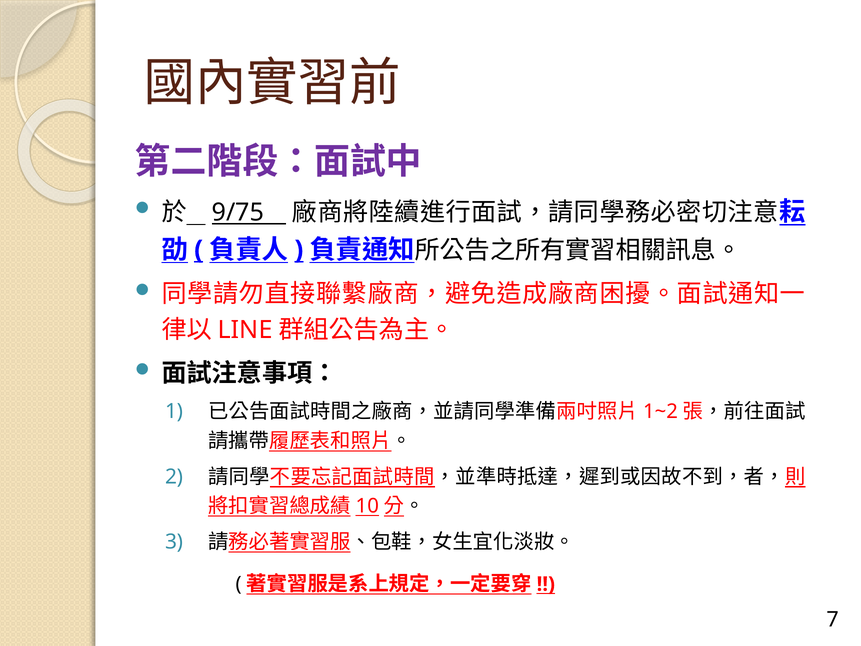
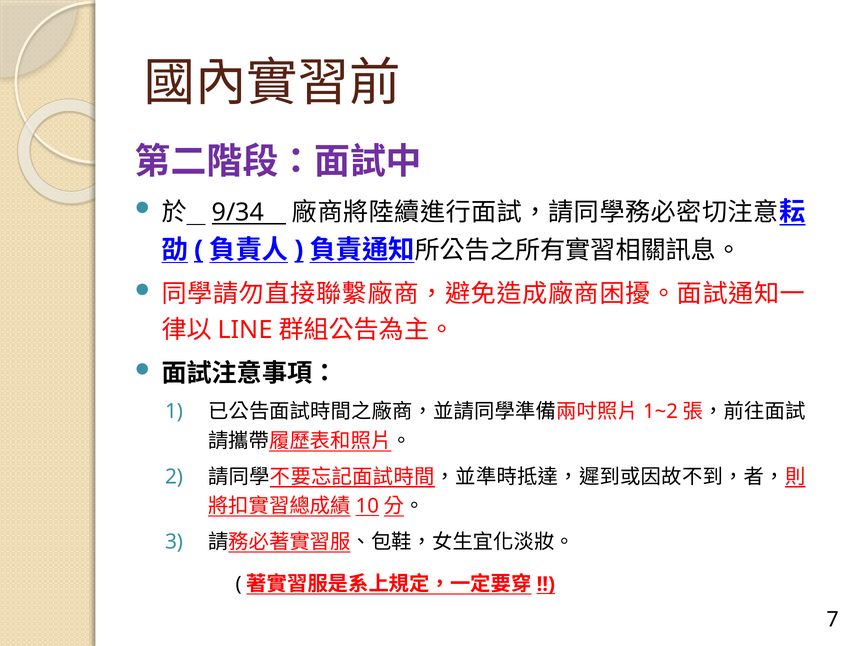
9/75: 9/75 -> 9/34
